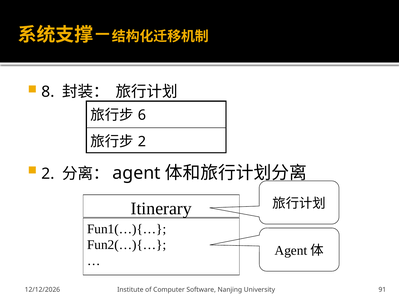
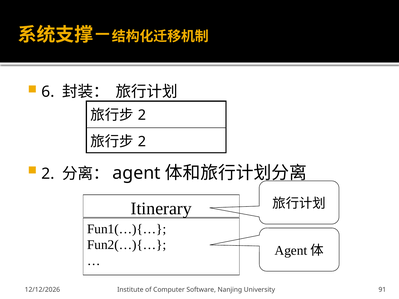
8: 8 -> 6
6 at (142, 115): 6 -> 2
